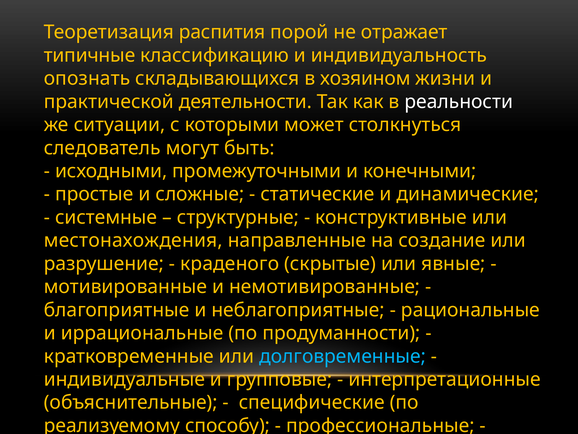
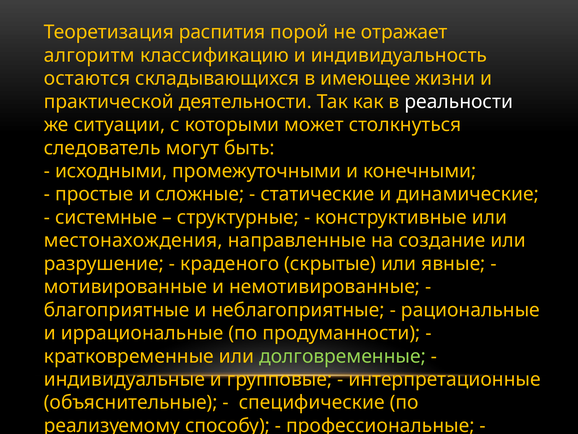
типичные: типичные -> алгоритм
опознать: опознать -> остаются
хозяином: хозяином -> имеющее
долговременные colour: light blue -> light green
